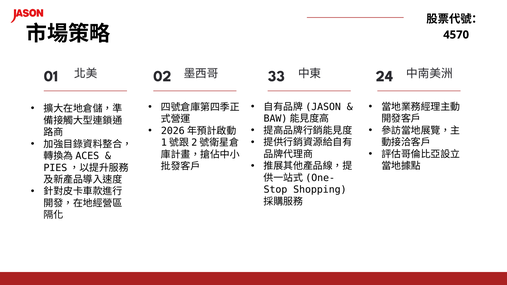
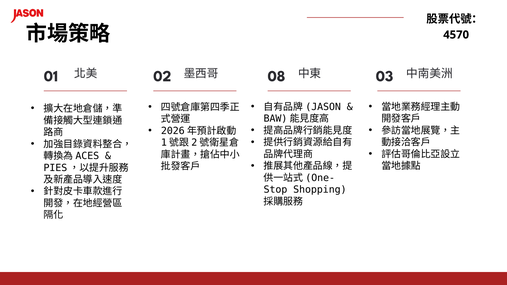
33: 33 -> 08
24: 24 -> 03
